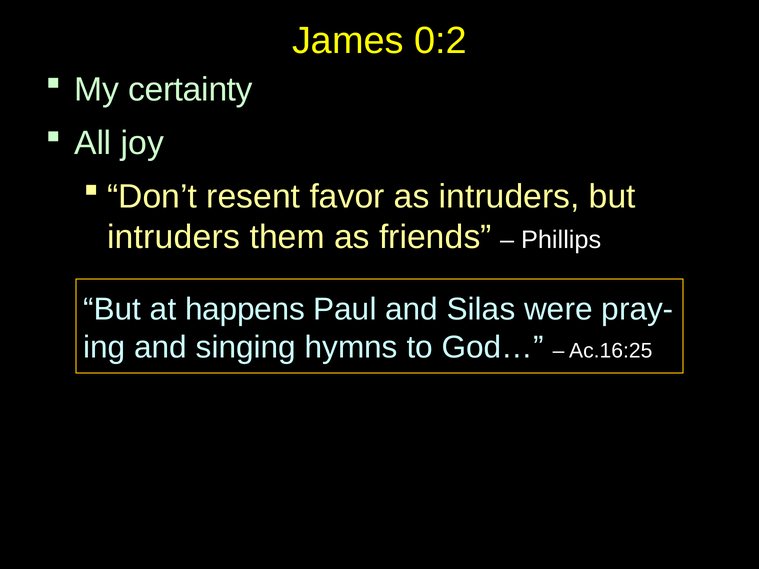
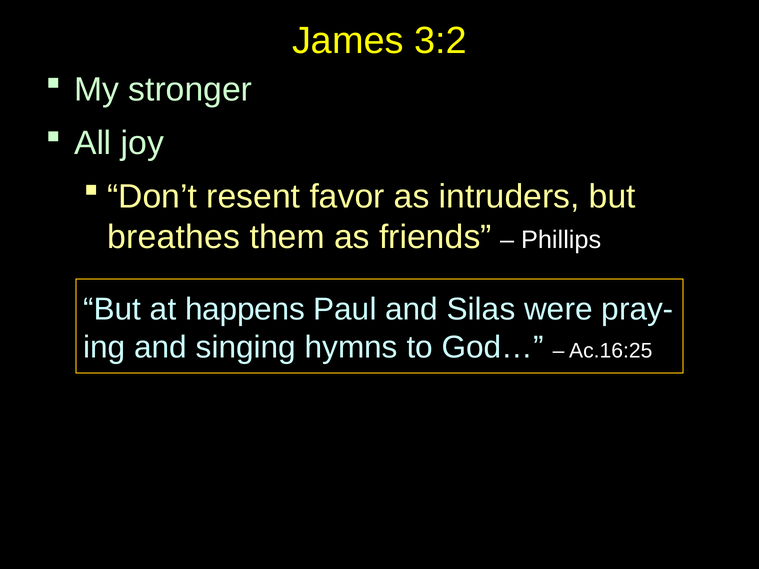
0:2: 0:2 -> 3:2
certainty: certainty -> stronger
intruders at (174, 237): intruders -> breathes
